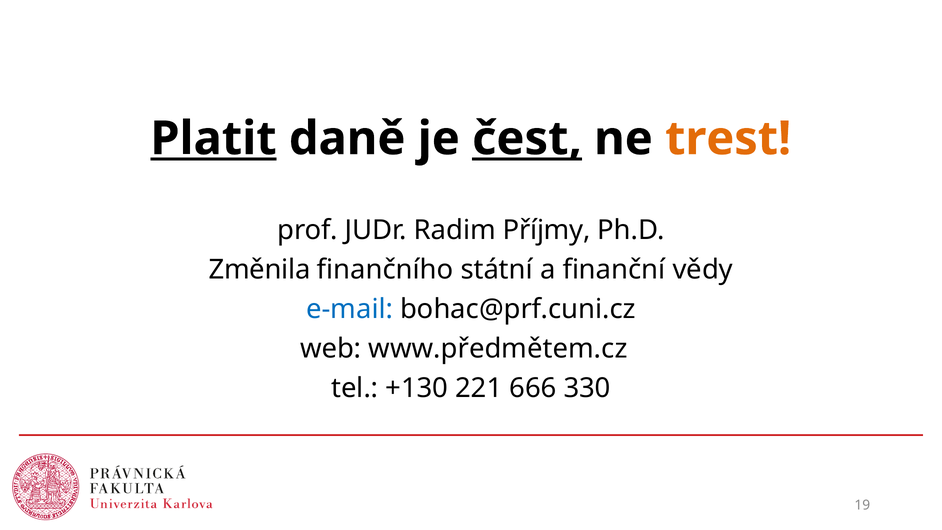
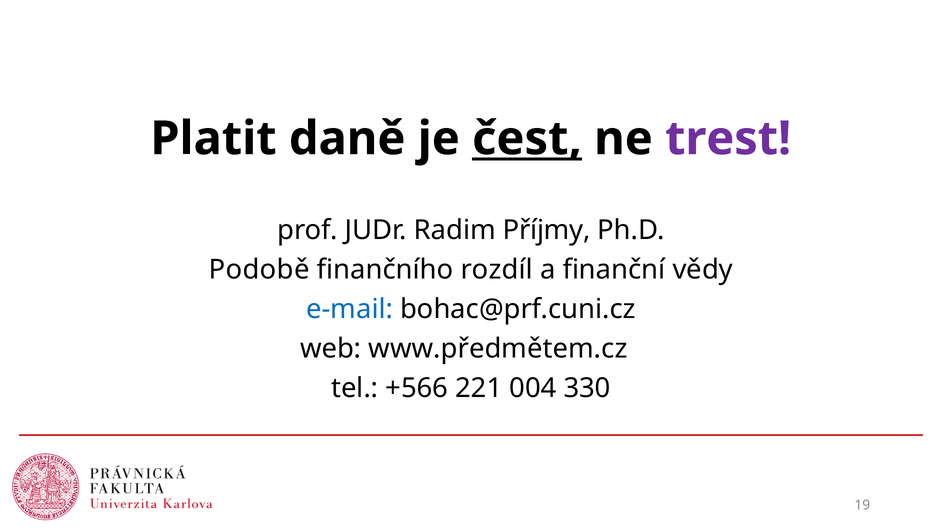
Platit underline: present -> none
trest colour: orange -> purple
Změnila: Změnila -> Podobě
státní: státní -> rozdíl
+130: +130 -> +566
666: 666 -> 004
